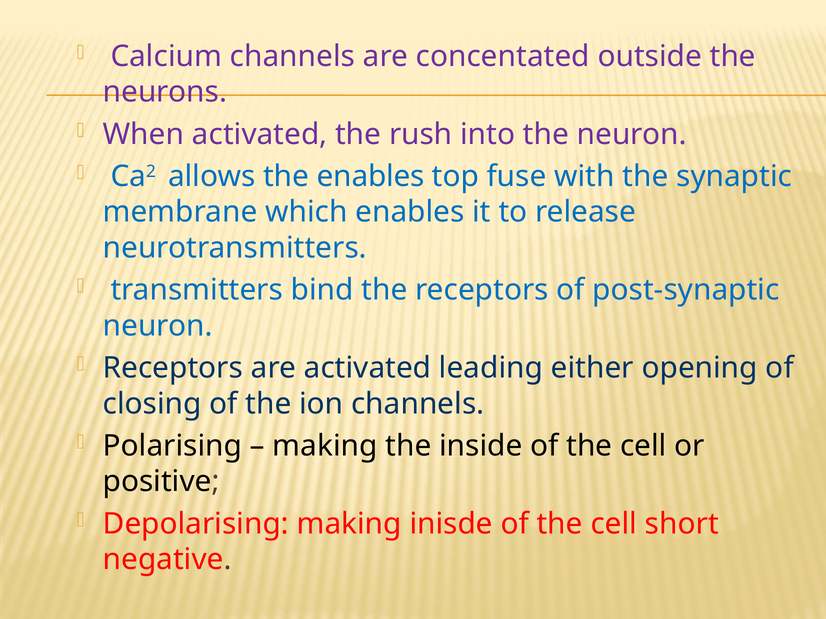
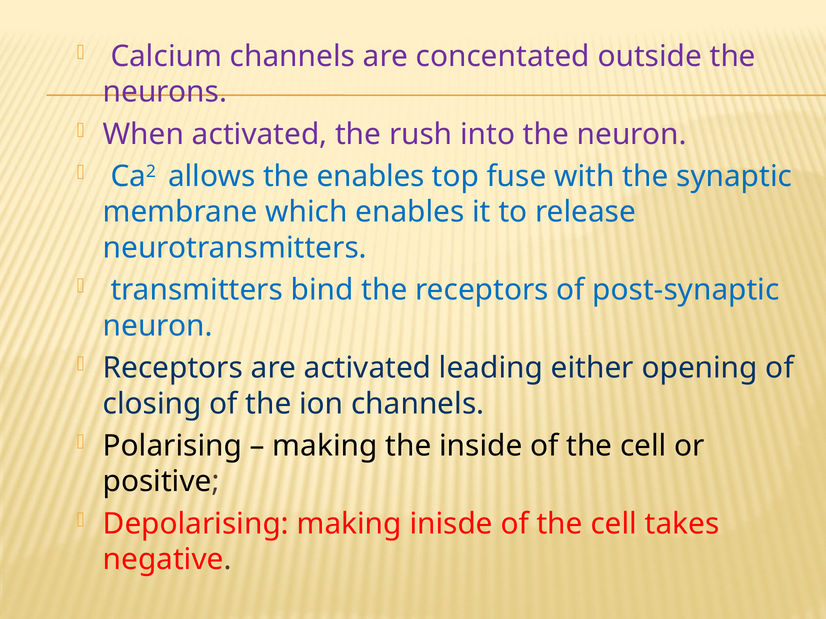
short: short -> takes
